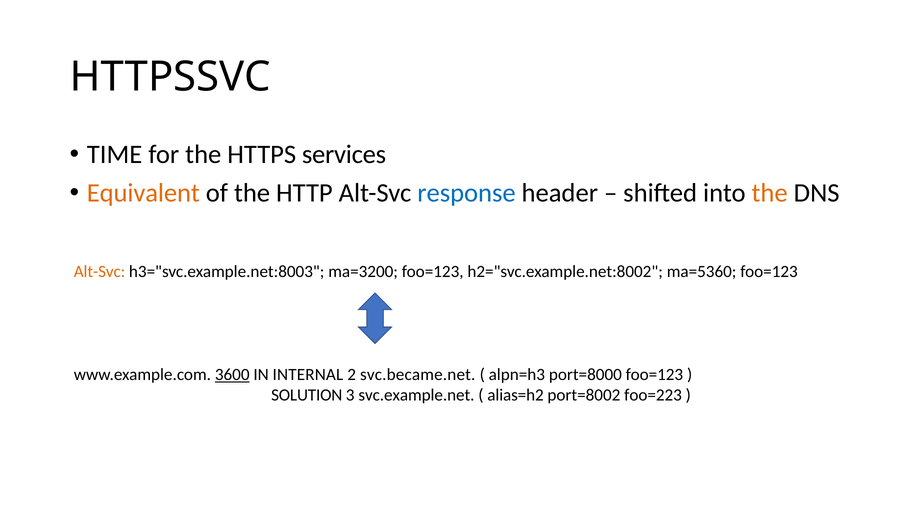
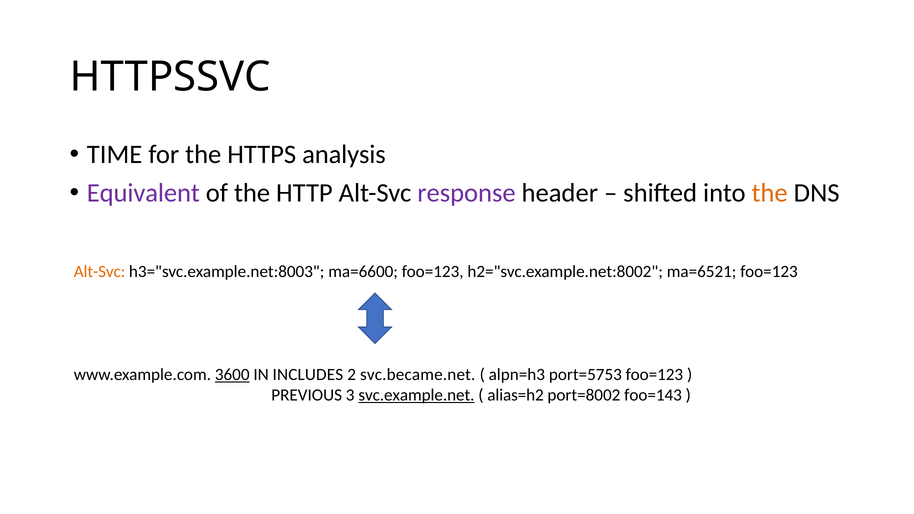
services: services -> analysis
Equivalent colour: orange -> purple
response colour: blue -> purple
ma=3200: ma=3200 -> ma=6600
ma=5360: ma=5360 -> ma=6521
INTERNAL: INTERNAL -> INCLUDES
port=8000: port=8000 -> port=5753
SOLUTION: SOLUTION -> PREVIOUS
svc.example.net underline: none -> present
foo=223: foo=223 -> foo=143
